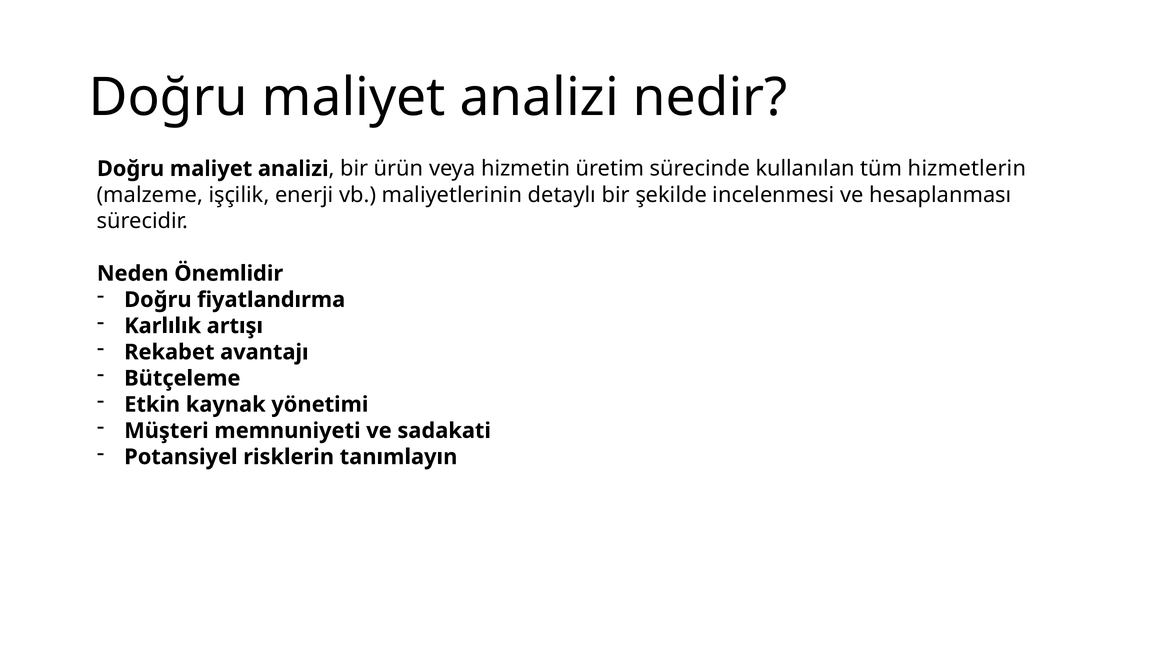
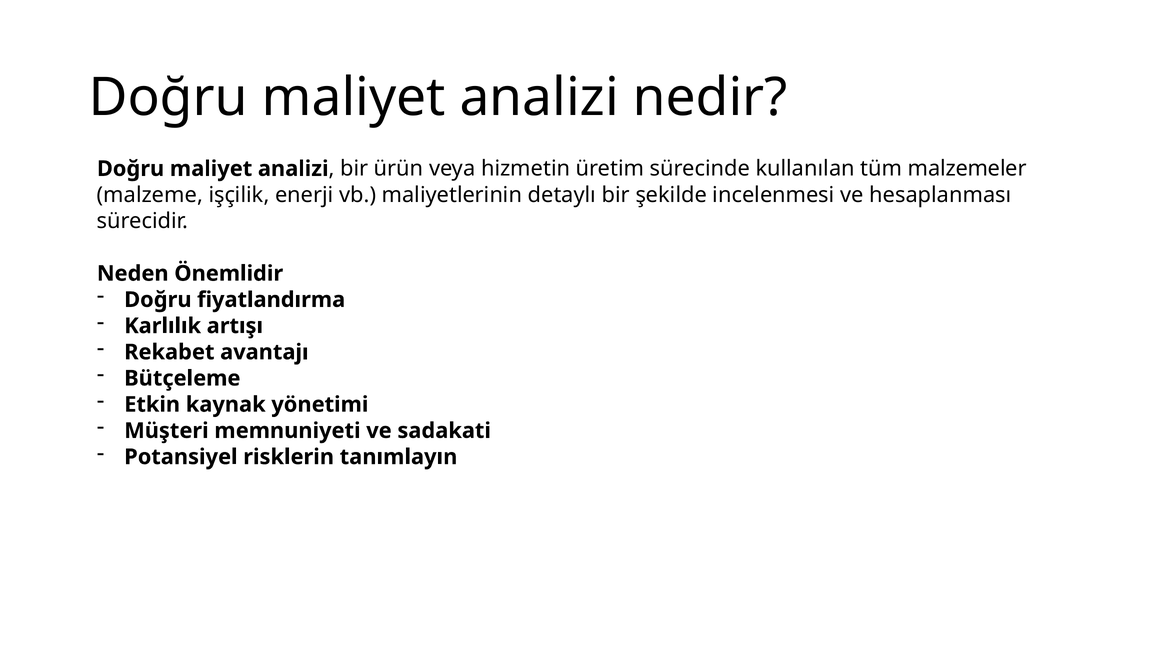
hizmetlerin: hizmetlerin -> malzemeler
